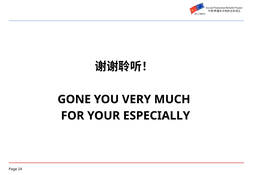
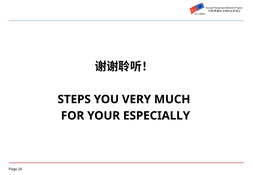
GONE: GONE -> STEPS
